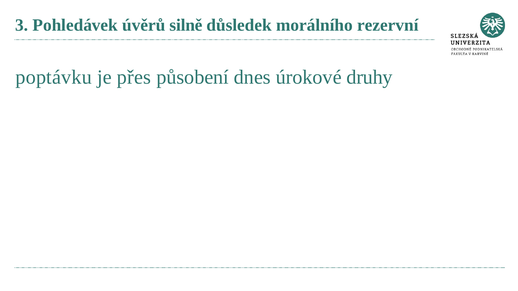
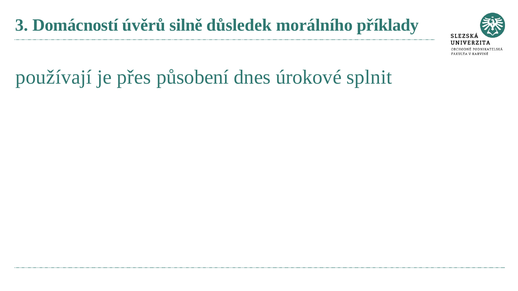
Pohledávek: Pohledávek -> Domácností
rezervní: rezervní -> příklady
poptávku: poptávku -> používají
druhy: druhy -> splnit
